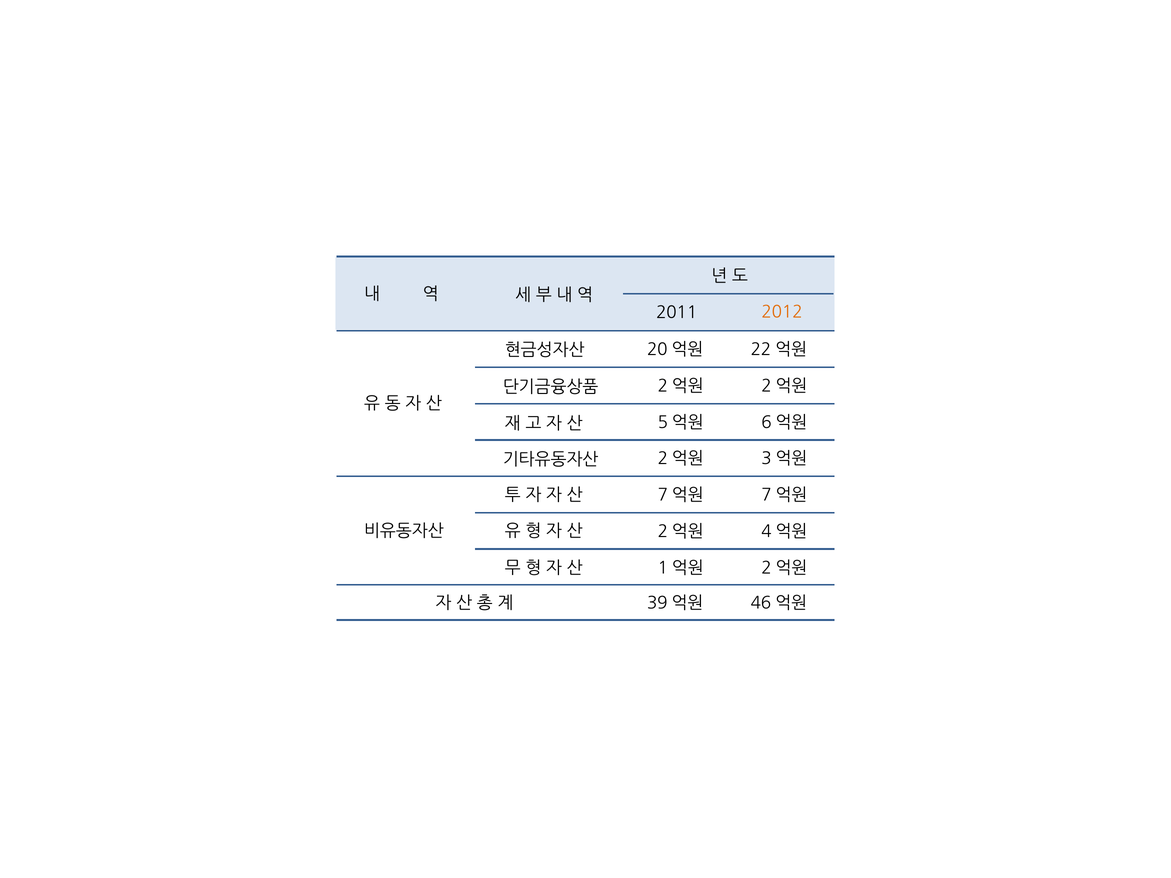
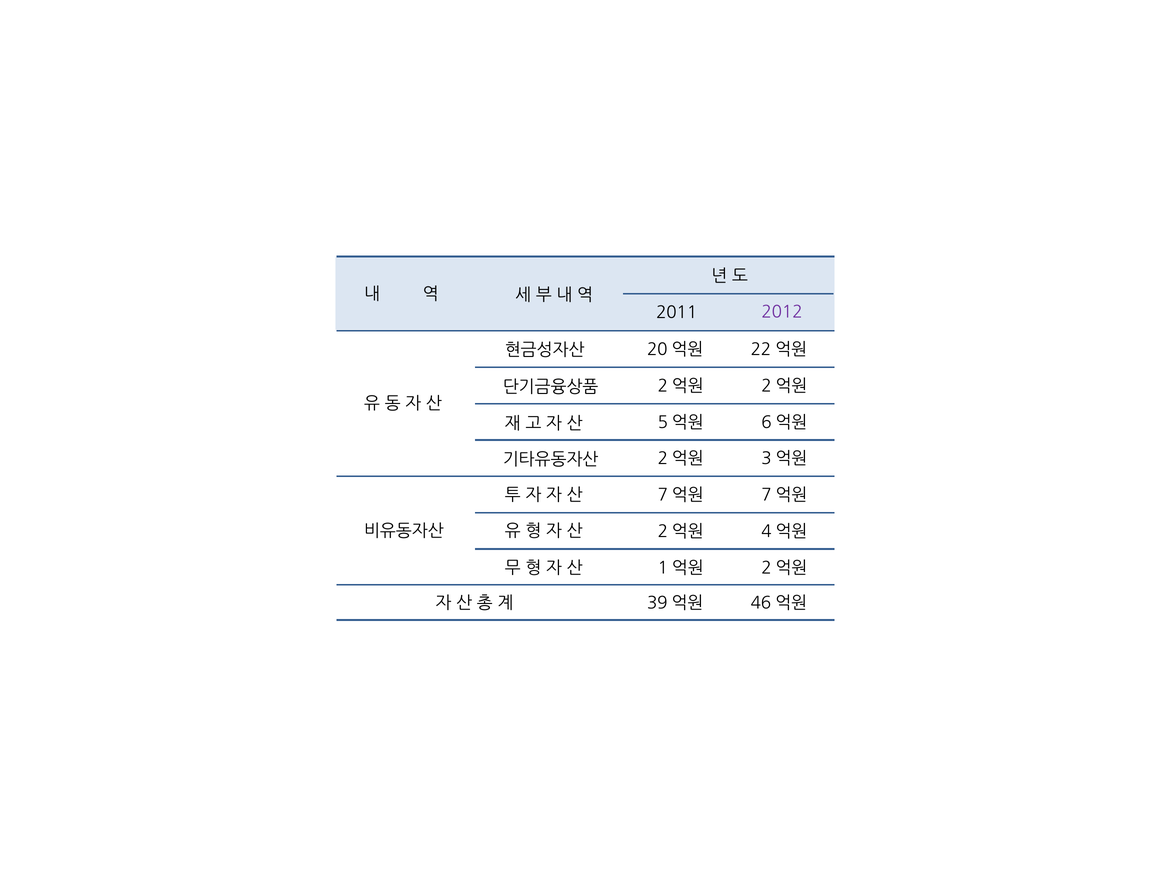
2012 colour: orange -> purple
